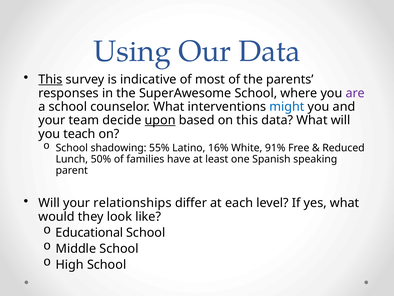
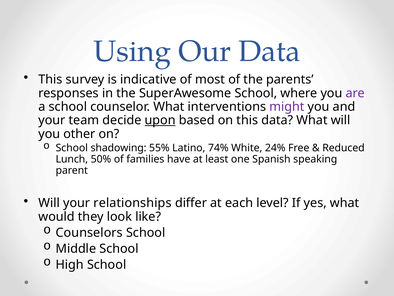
This at (50, 79) underline: present -> none
might colour: blue -> purple
teach: teach -> other
16%: 16% -> 74%
91%: 91% -> 24%
Educational: Educational -> Counselors
